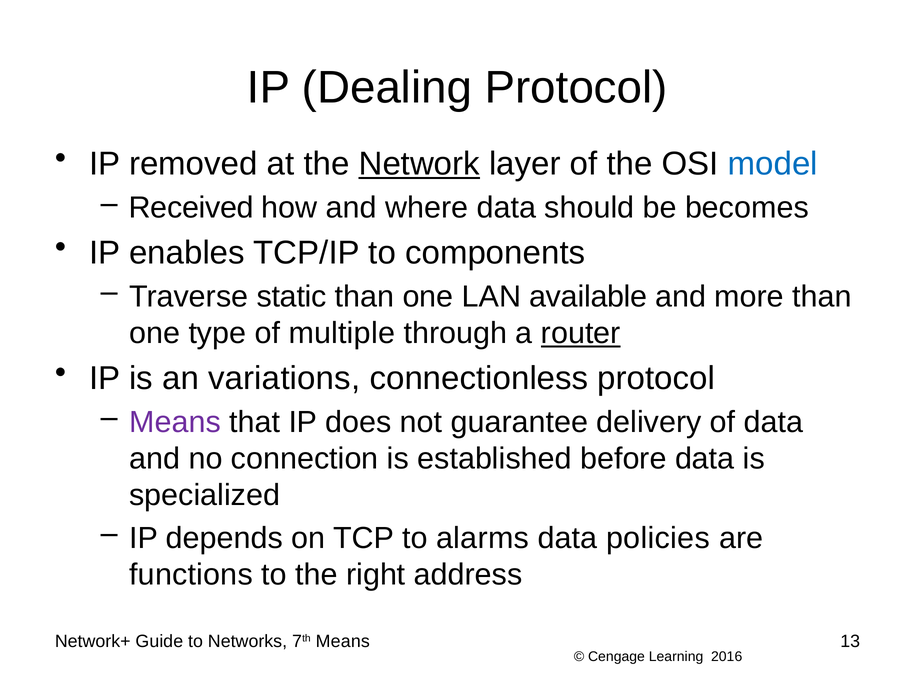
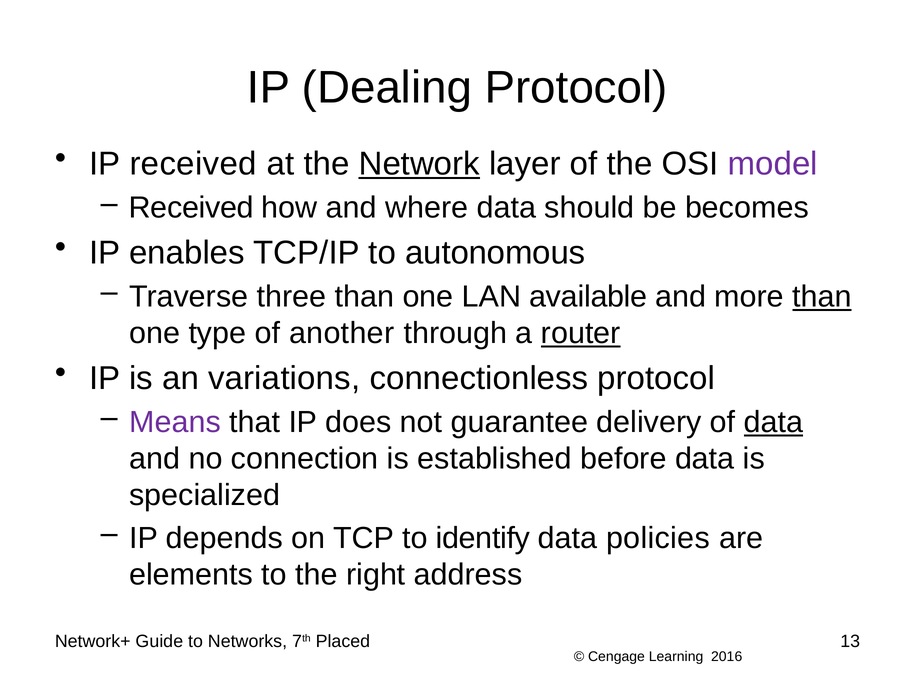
IP removed: removed -> received
model colour: blue -> purple
components: components -> autonomous
static: static -> three
than at (822, 297) underline: none -> present
multiple: multiple -> another
data at (774, 422) underline: none -> present
alarms: alarms -> identify
functions: functions -> elements
7th Means: Means -> Placed
